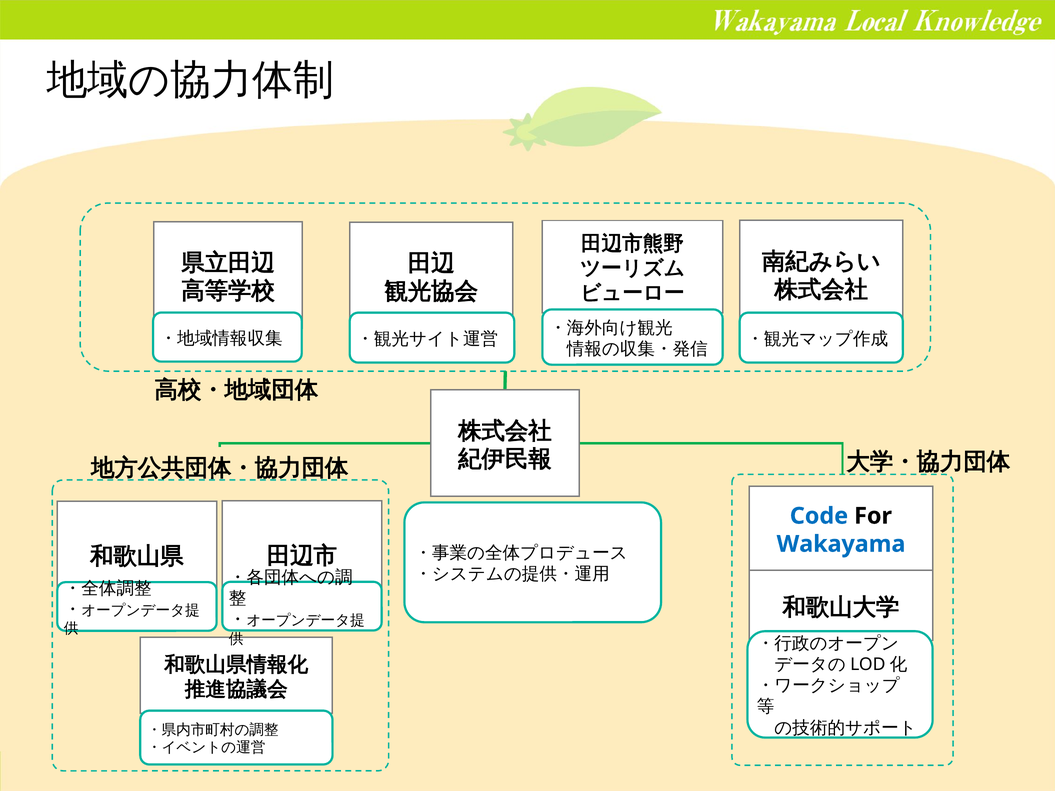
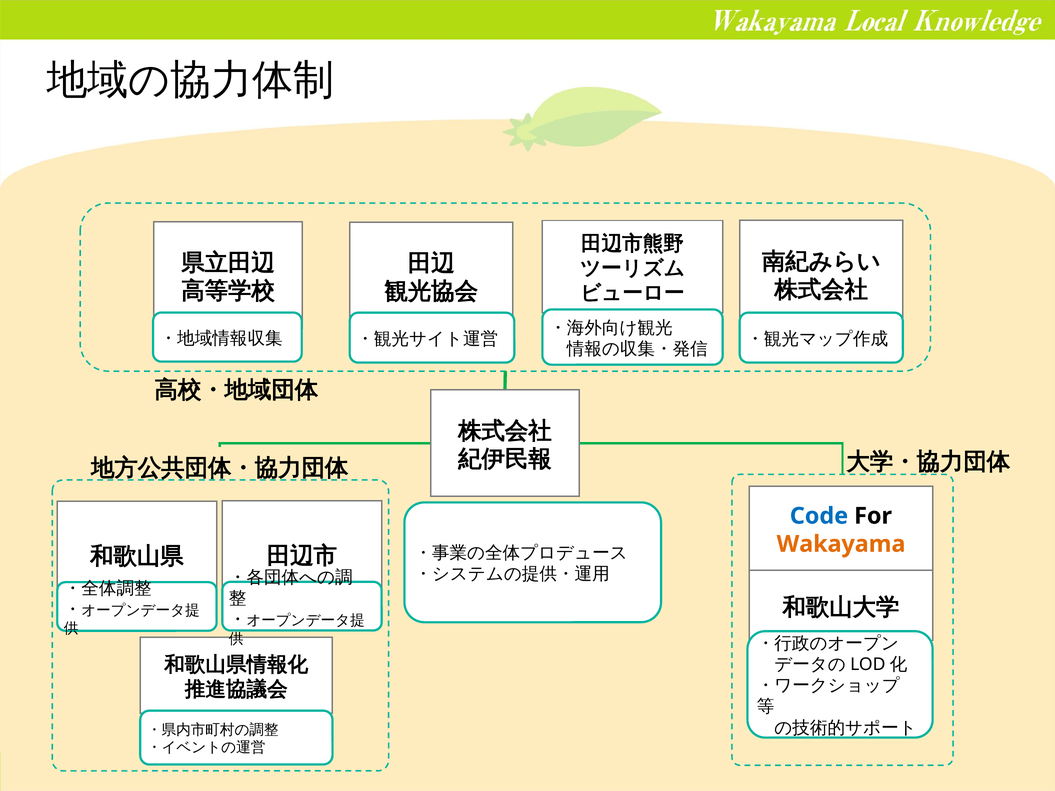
Wakayama colour: blue -> orange
